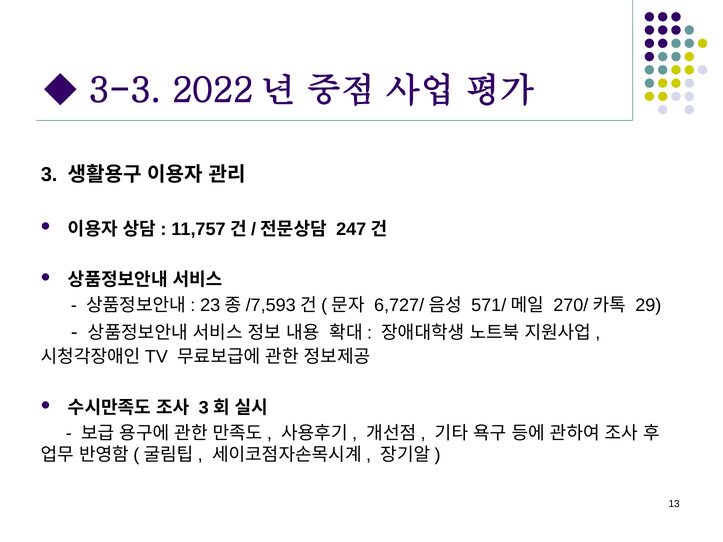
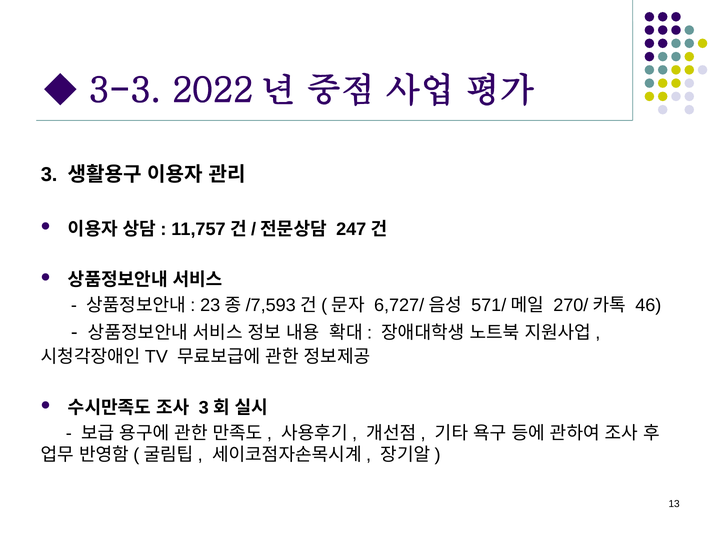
29: 29 -> 46
